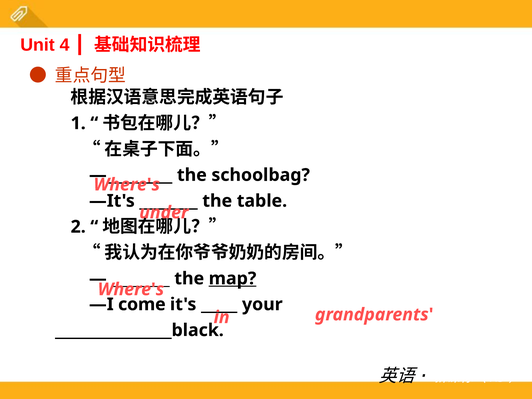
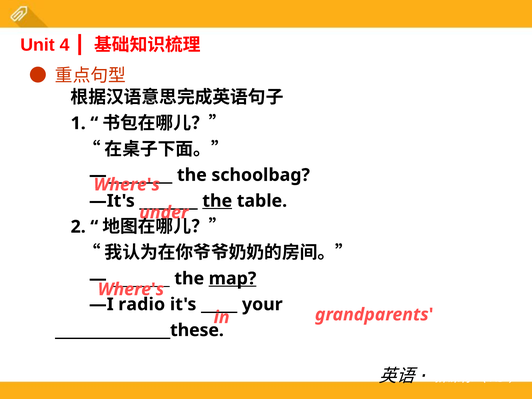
the at (217, 201) underline: none -> present
come: come -> radio
________________black: ________________black -> ________________these
